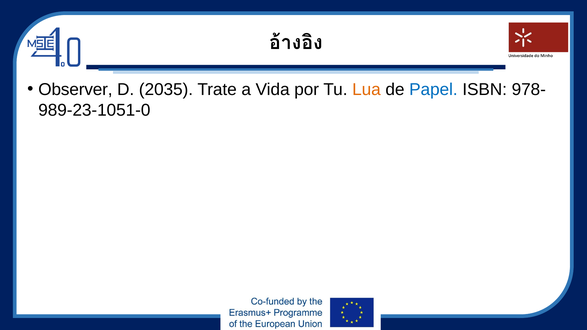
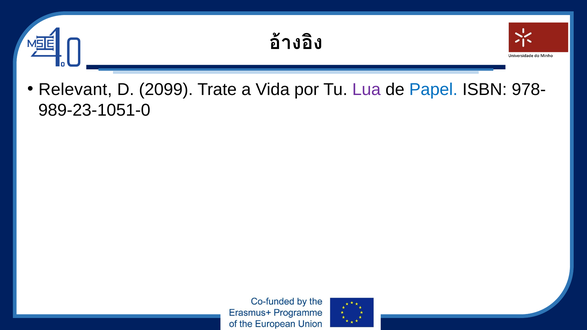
Observer: Observer -> Relevant
2035: 2035 -> 2099
Lua colour: orange -> purple
